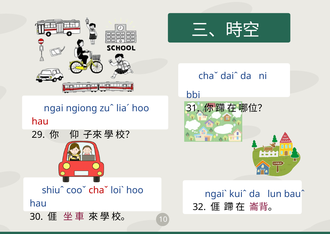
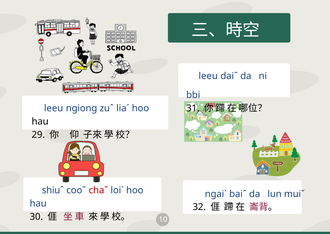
chaˇ at (208, 76): chaˇ -> leeu
ngai at (54, 108): ngai -> leeu
hau at (40, 121) colour: red -> black
kuiˆ: kuiˆ -> baiˆ
bauˆ: bauˆ -> muiˇ
